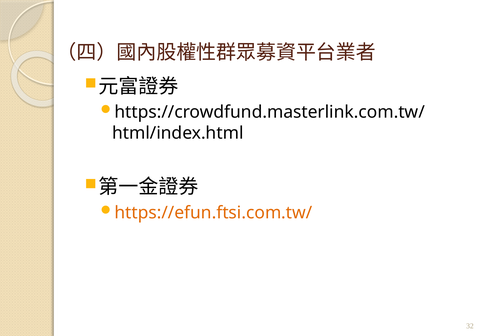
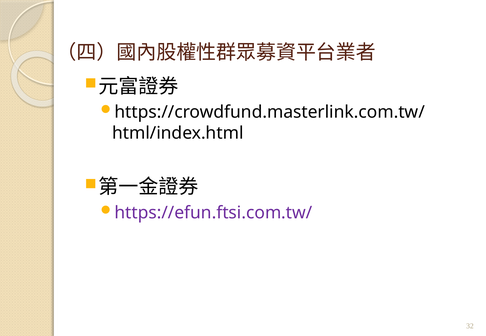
https://efun.ftsi.com.tw/ colour: orange -> purple
